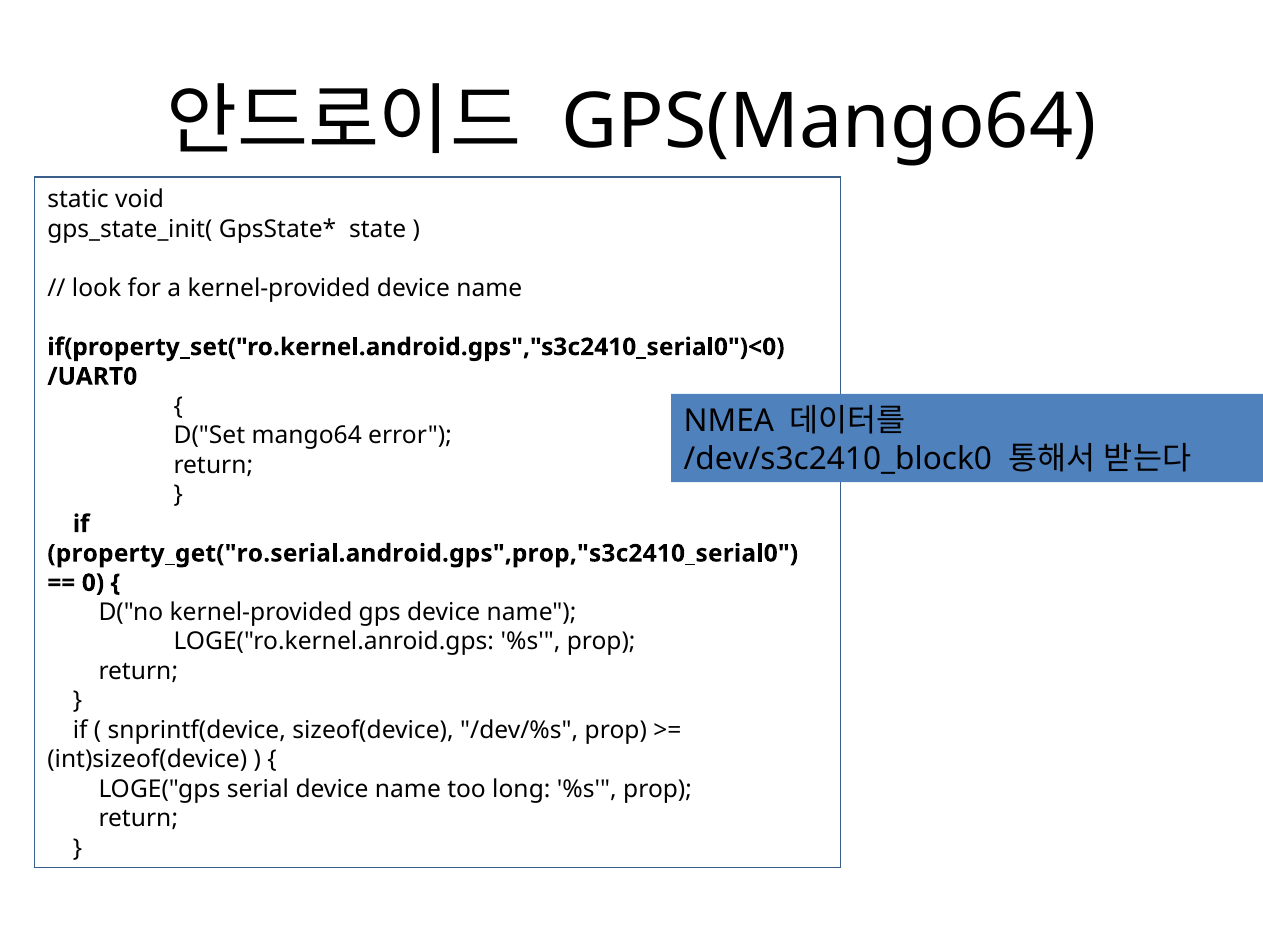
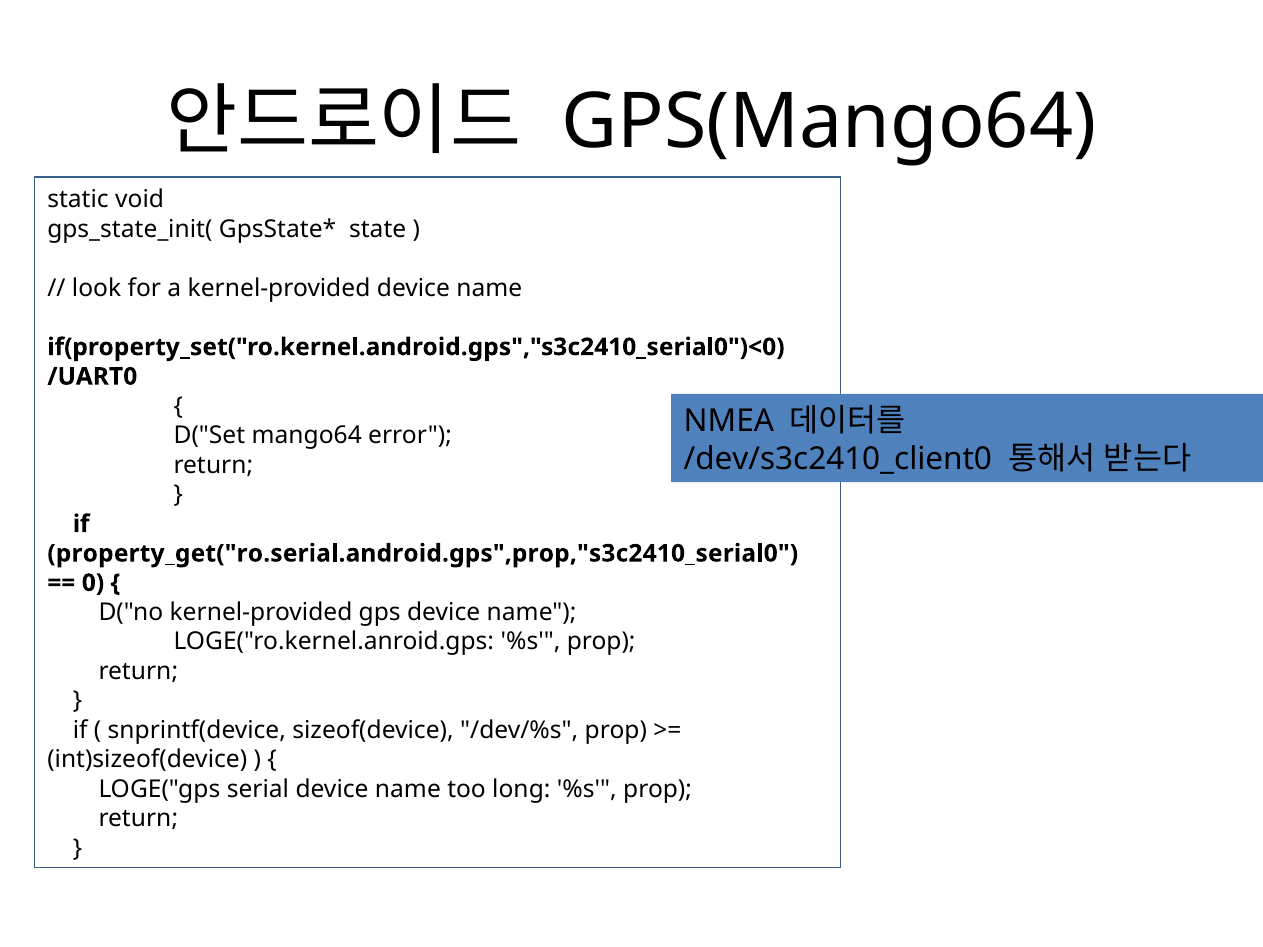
/dev/s3c2410_block0: /dev/s3c2410_block0 -> /dev/s3c2410_client0
